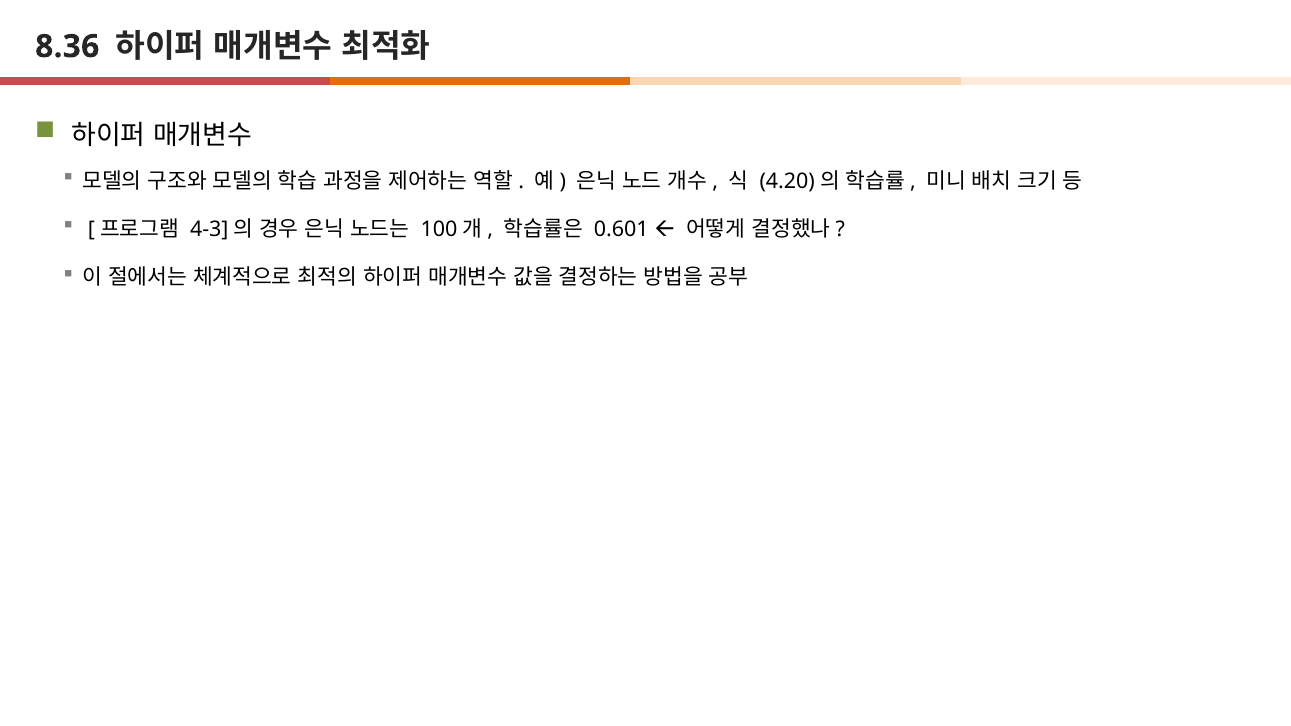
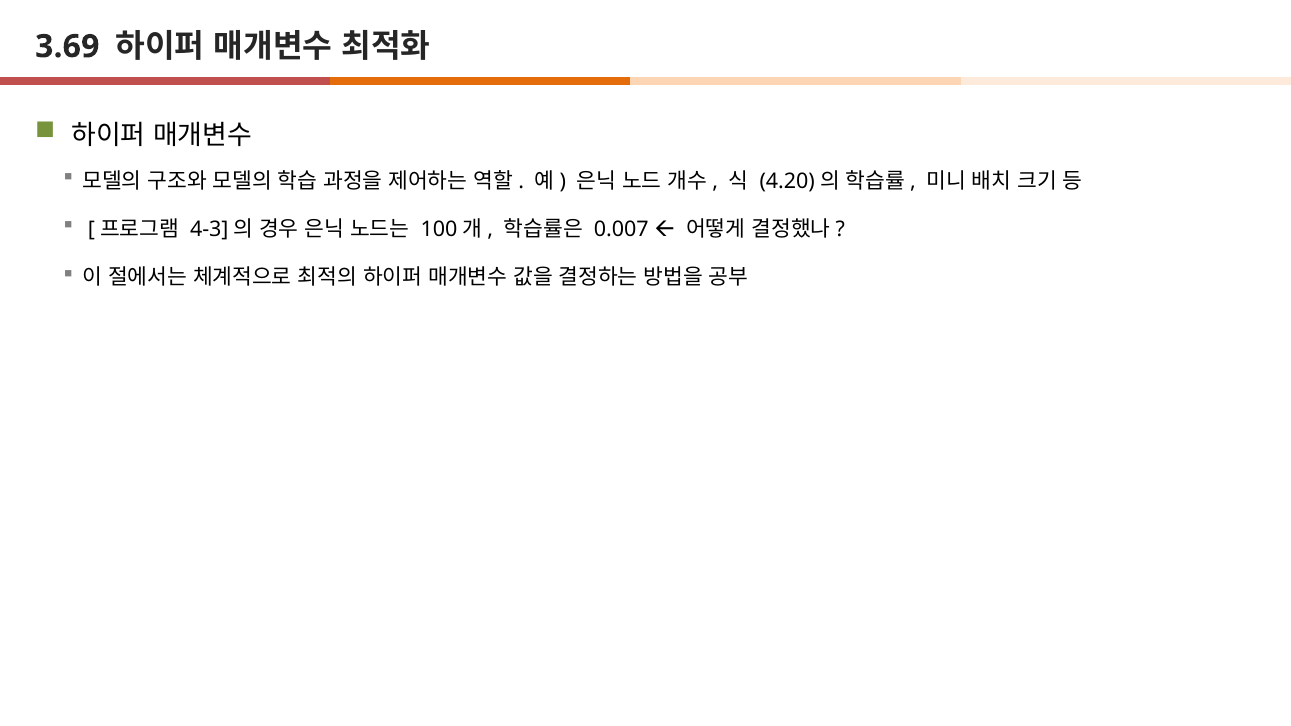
8.36: 8.36 -> 3.69
0.601: 0.601 -> 0.007
